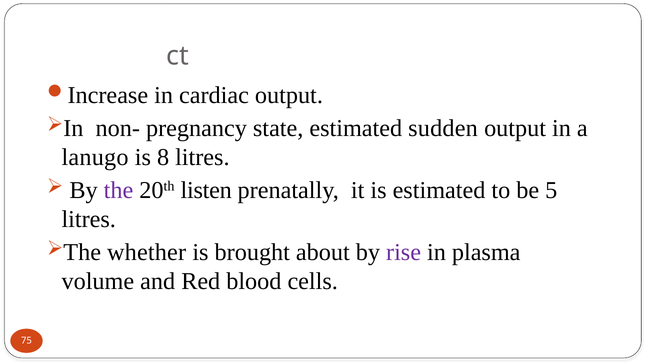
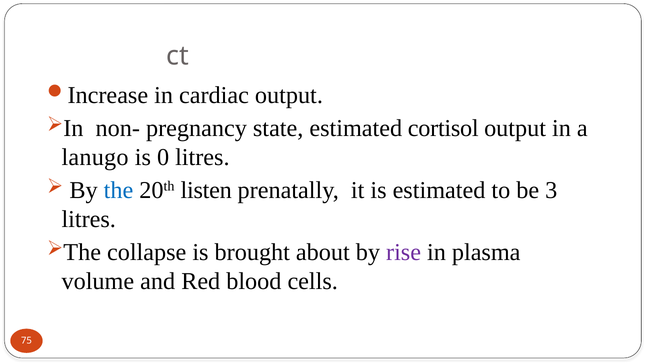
sudden: sudden -> cortisol
8: 8 -> 0
the colour: purple -> blue
5: 5 -> 3
whether: whether -> collapse
